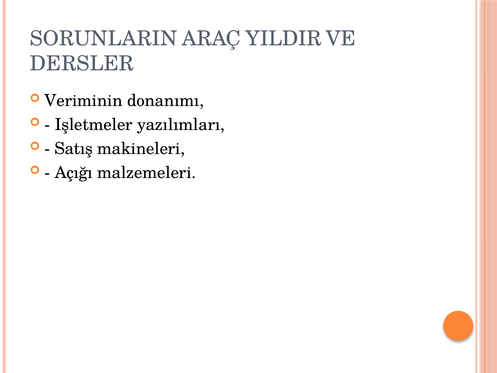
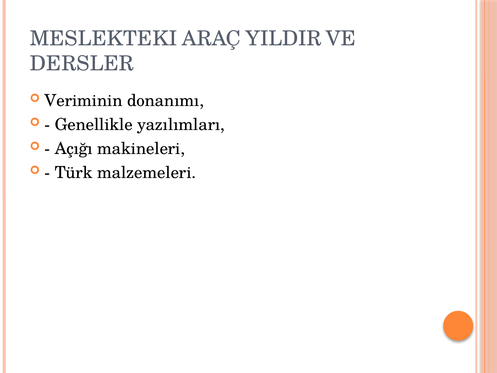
SORUNLARIN: SORUNLARIN -> MESLEKTEKI
Işletmeler: Işletmeler -> Genellikle
Satış: Satış -> Açığı
Açığı: Açığı -> Türk
